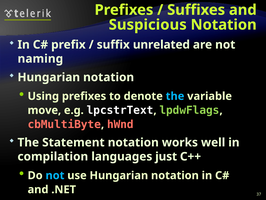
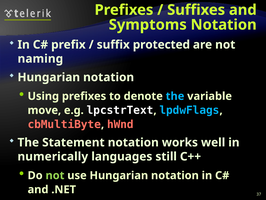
Suspicious: Suspicious -> Symptoms
unrelated: unrelated -> protected
lpdwFlags colour: light green -> light blue
compilation: compilation -> numerically
just: just -> still
not at (55, 175) colour: light blue -> light green
